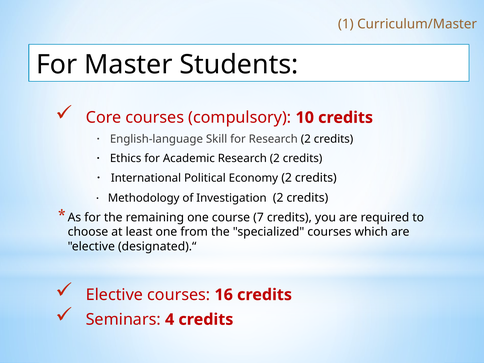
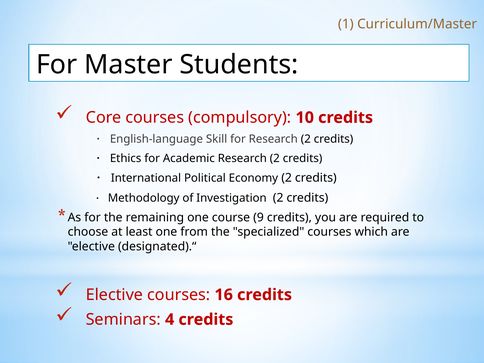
7: 7 -> 9
